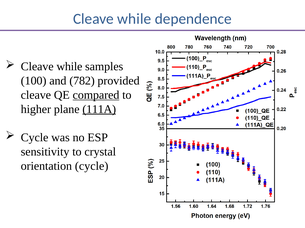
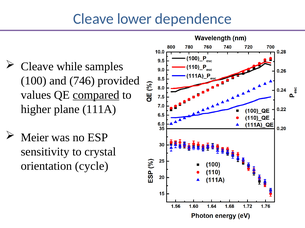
while at (134, 19): while -> lower
782: 782 -> 746
cleave at (36, 95): cleave -> values
111A underline: present -> none
Cycle at (35, 138): Cycle -> Meier
